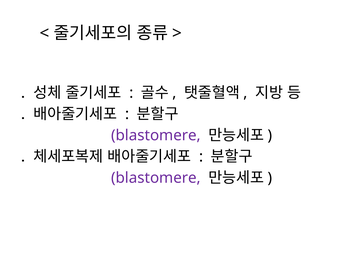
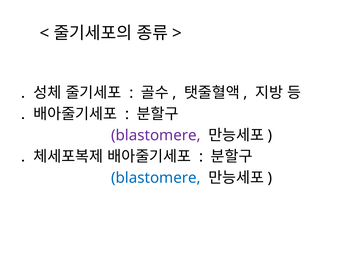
blastomere at (156, 178) colour: purple -> blue
